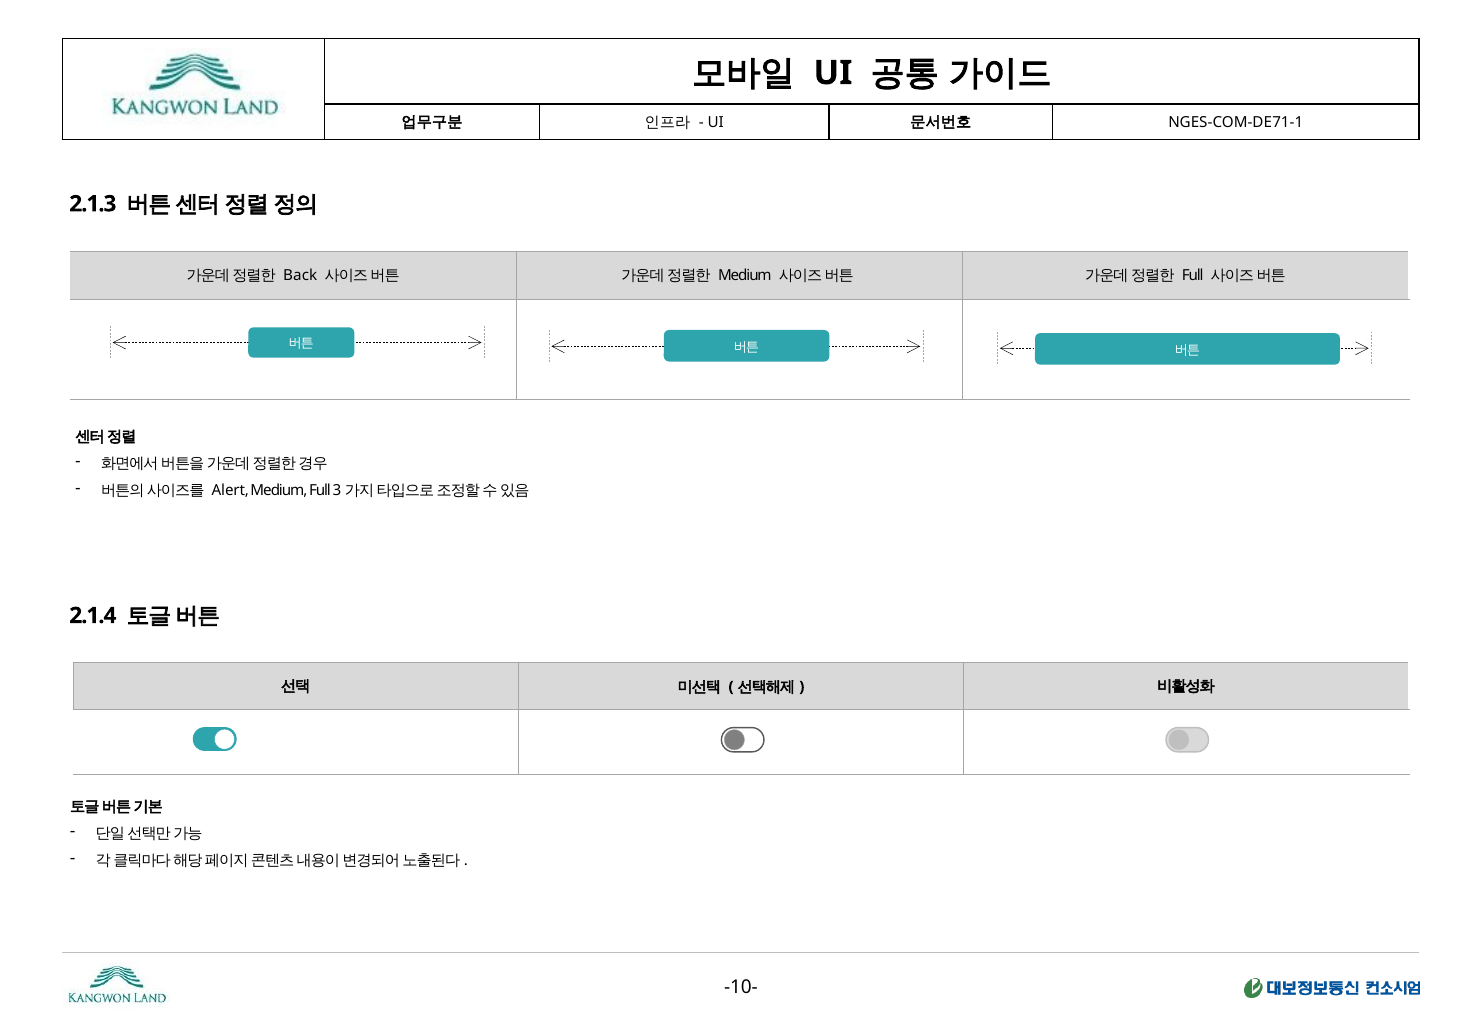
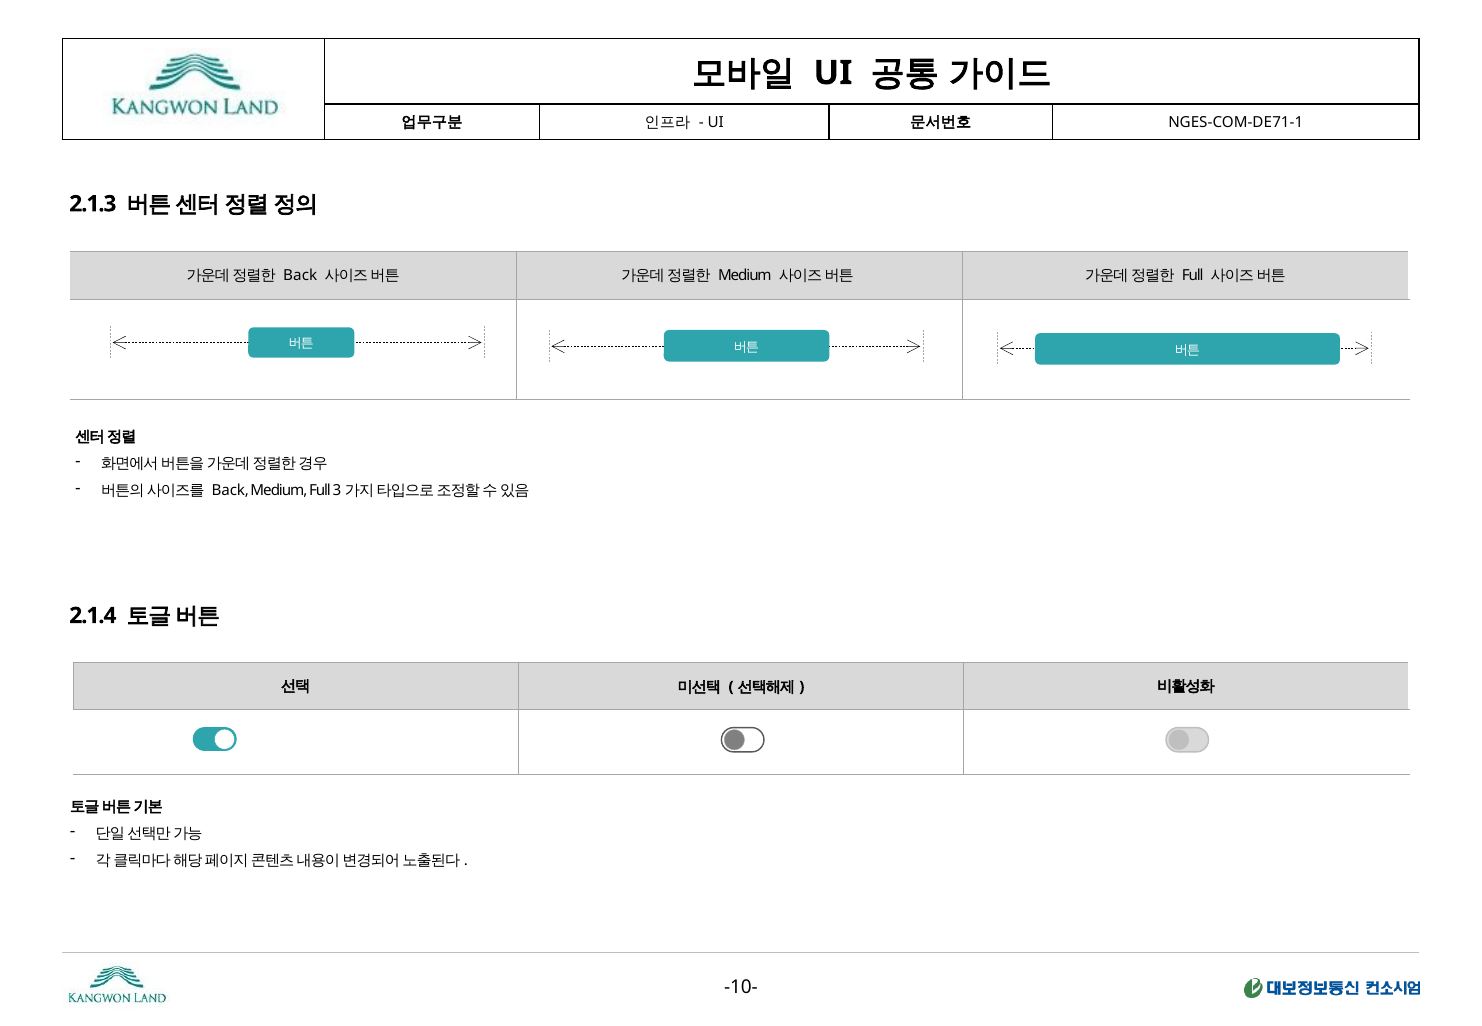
Alert at (230, 491): Alert -> Back
